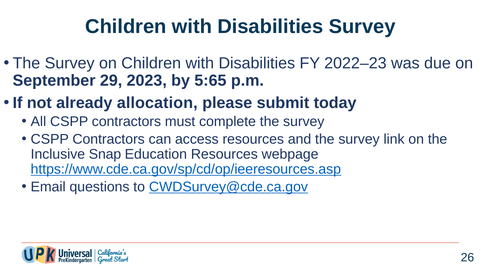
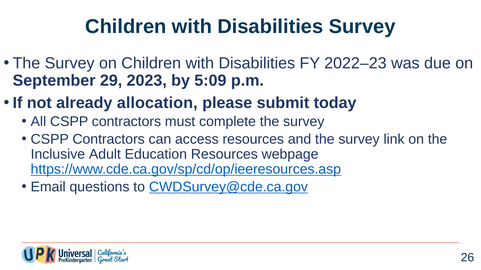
5:65: 5:65 -> 5:09
Snap: Snap -> Adult
